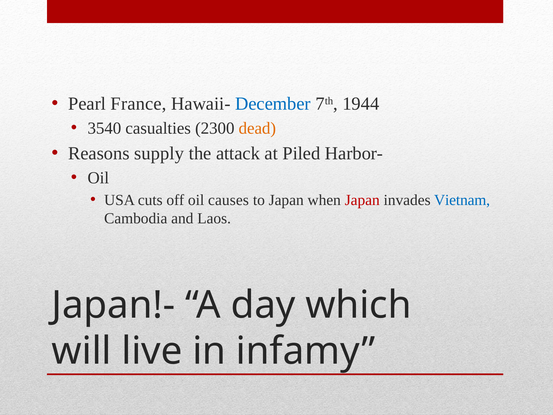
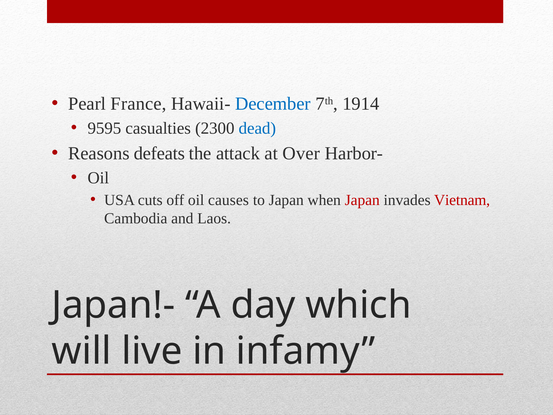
1944: 1944 -> 1914
3540: 3540 -> 9595
dead colour: orange -> blue
supply: supply -> defeats
Piled: Piled -> Over
Vietnam colour: blue -> red
